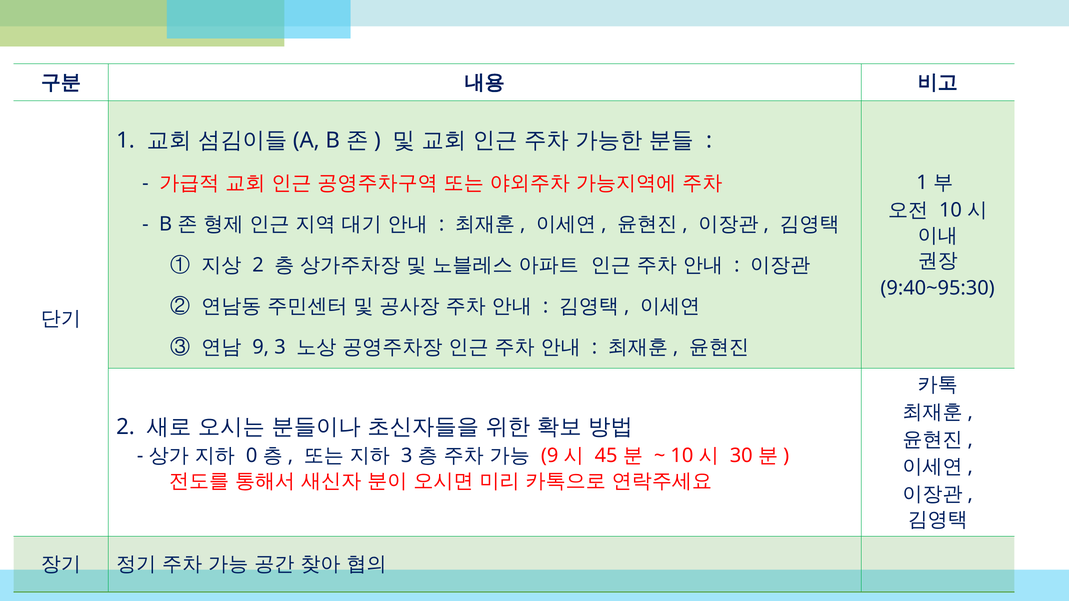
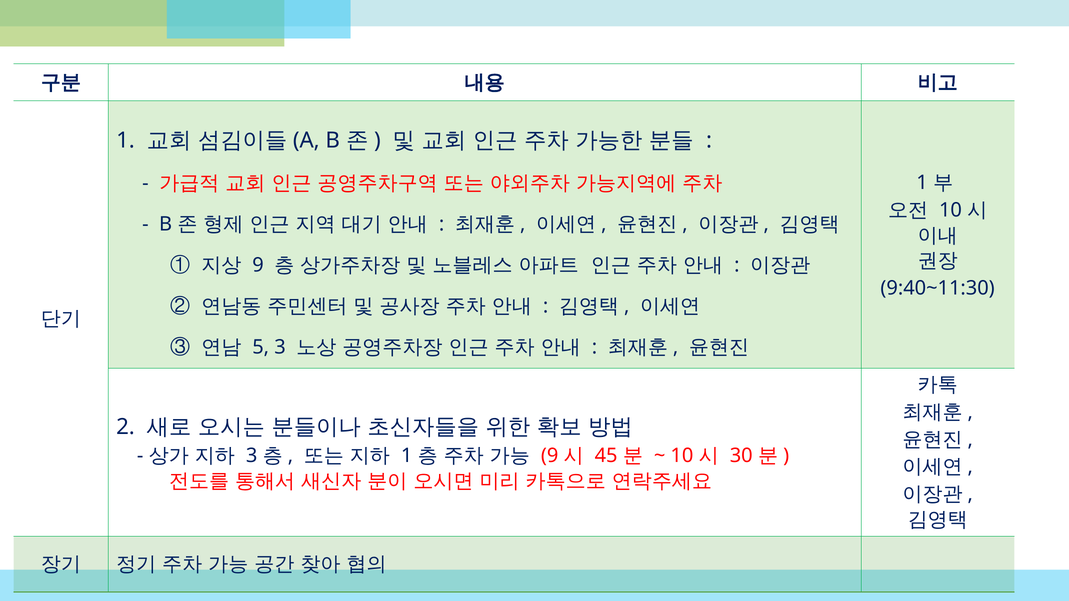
2 at (258, 265): 2 -> 9
9:40~95:30: 9:40~95:30 -> 9:40~11:30
9 at (261, 348): 9 -> 5
0 at (252, 456): 0 -> 3
3 at (407, 456): 3 -> 1
